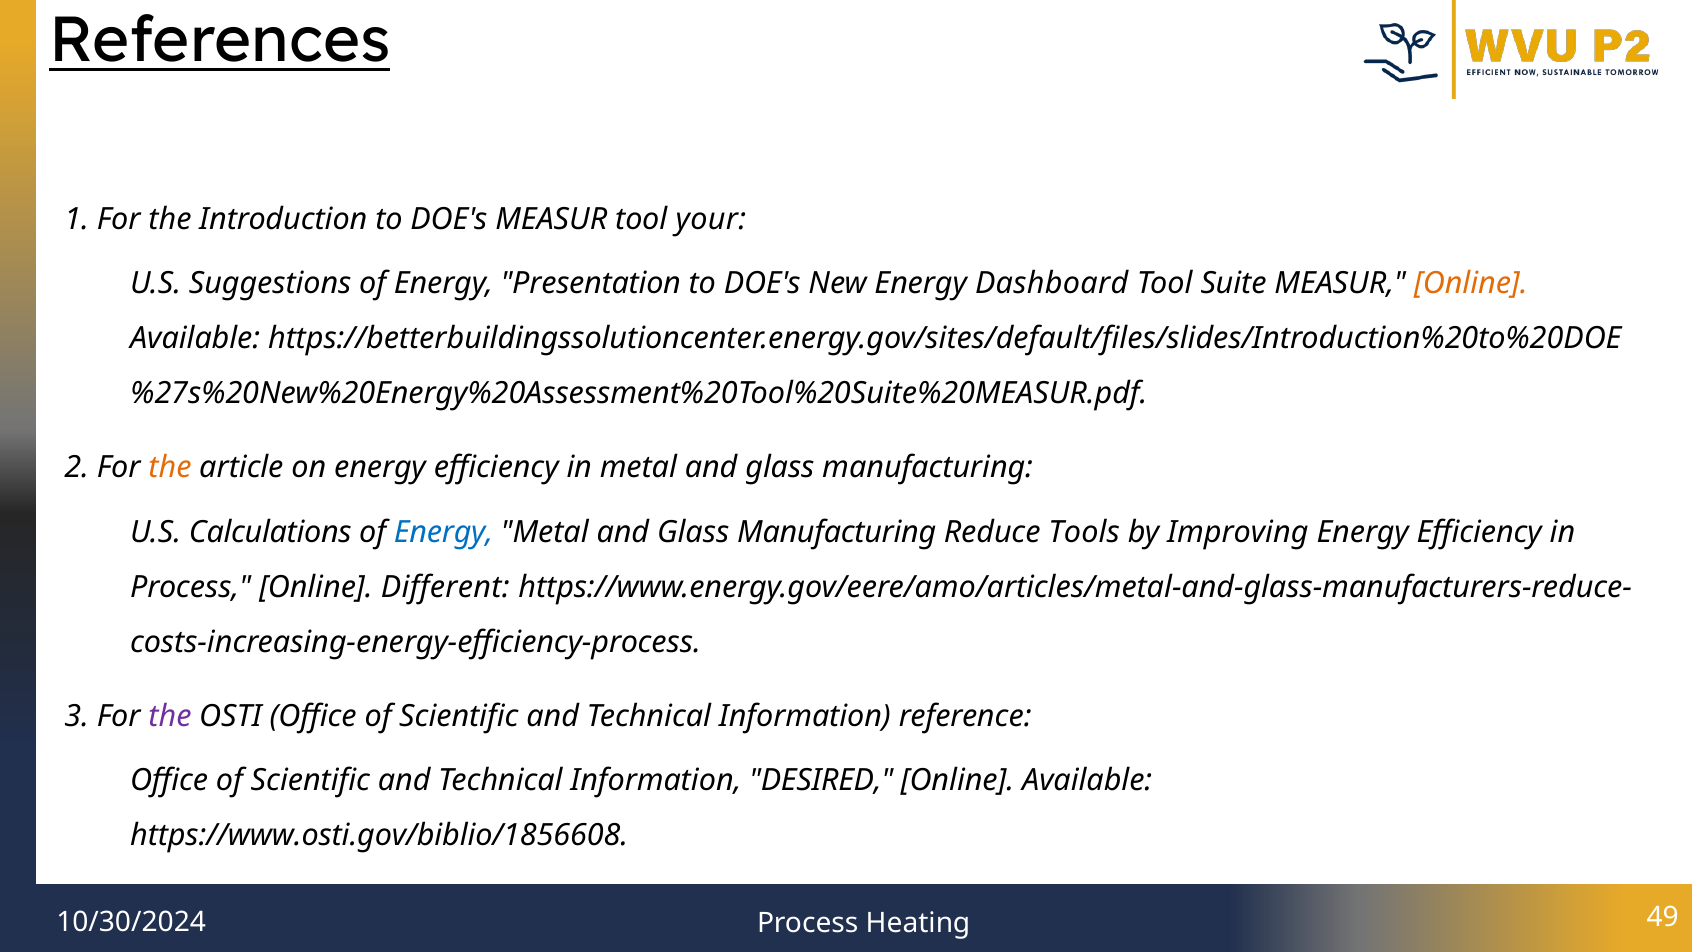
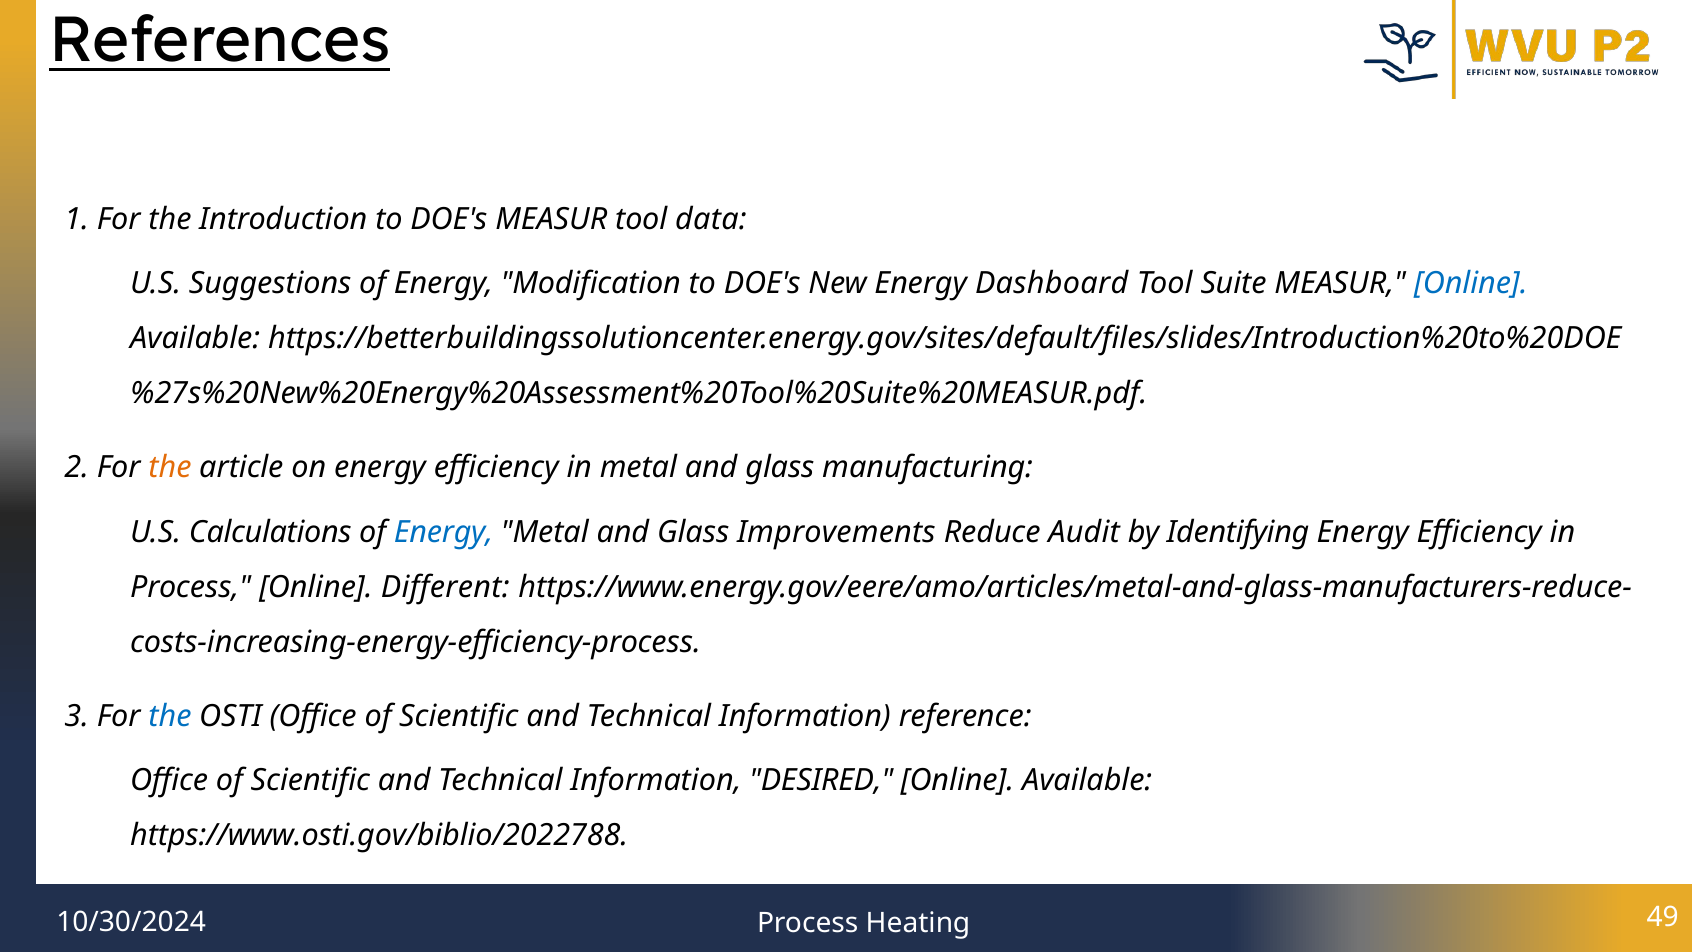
your: your -> data
Presentation: Presentation -> Modification
Online at (1471, 284) colour: orange -> blue
Manufacturing at (837, 532): Manufacturing -> Improvements
Tools: Tools -> Audit
Improving: Improving -> Identifying
the at (170, 716) colour: purple -> blue
https://www.osti.gov/biblio/1856608: https://www.osti.gov/biblio/1856608 -> https://www.osti.gov/biblio/2022788
